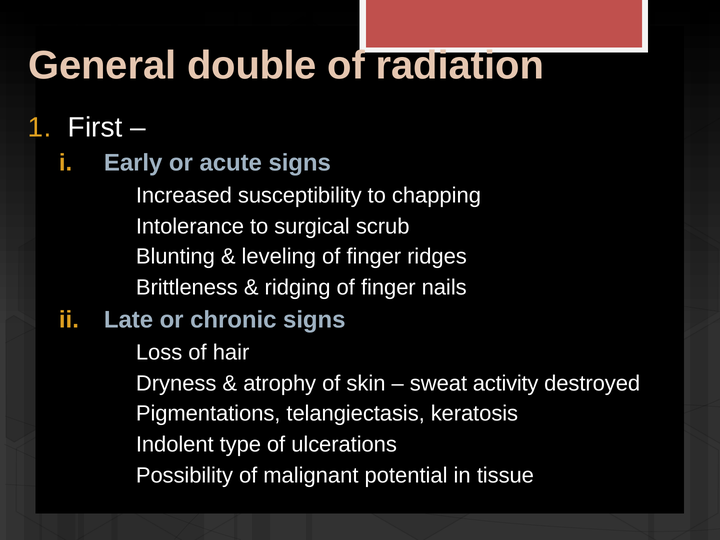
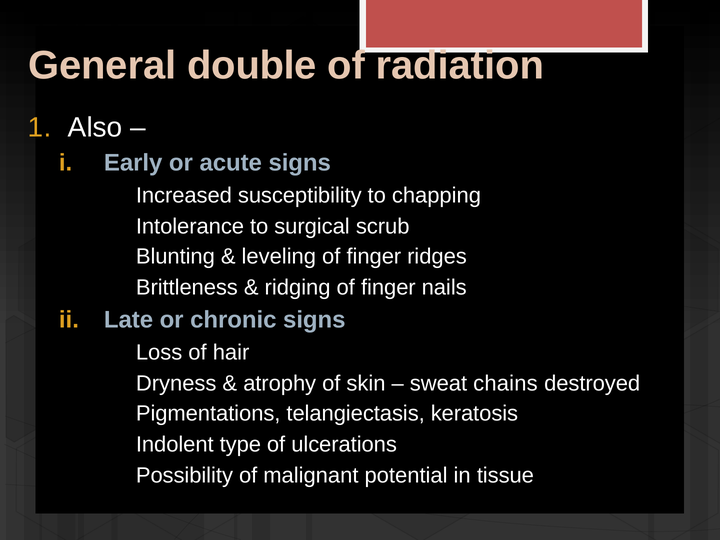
First: First -> Also
activity: activity -> chains
